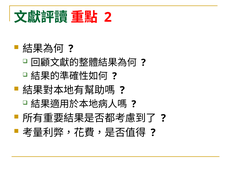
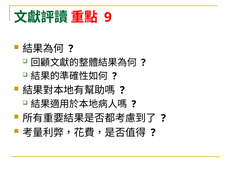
2: 2 -> 9
